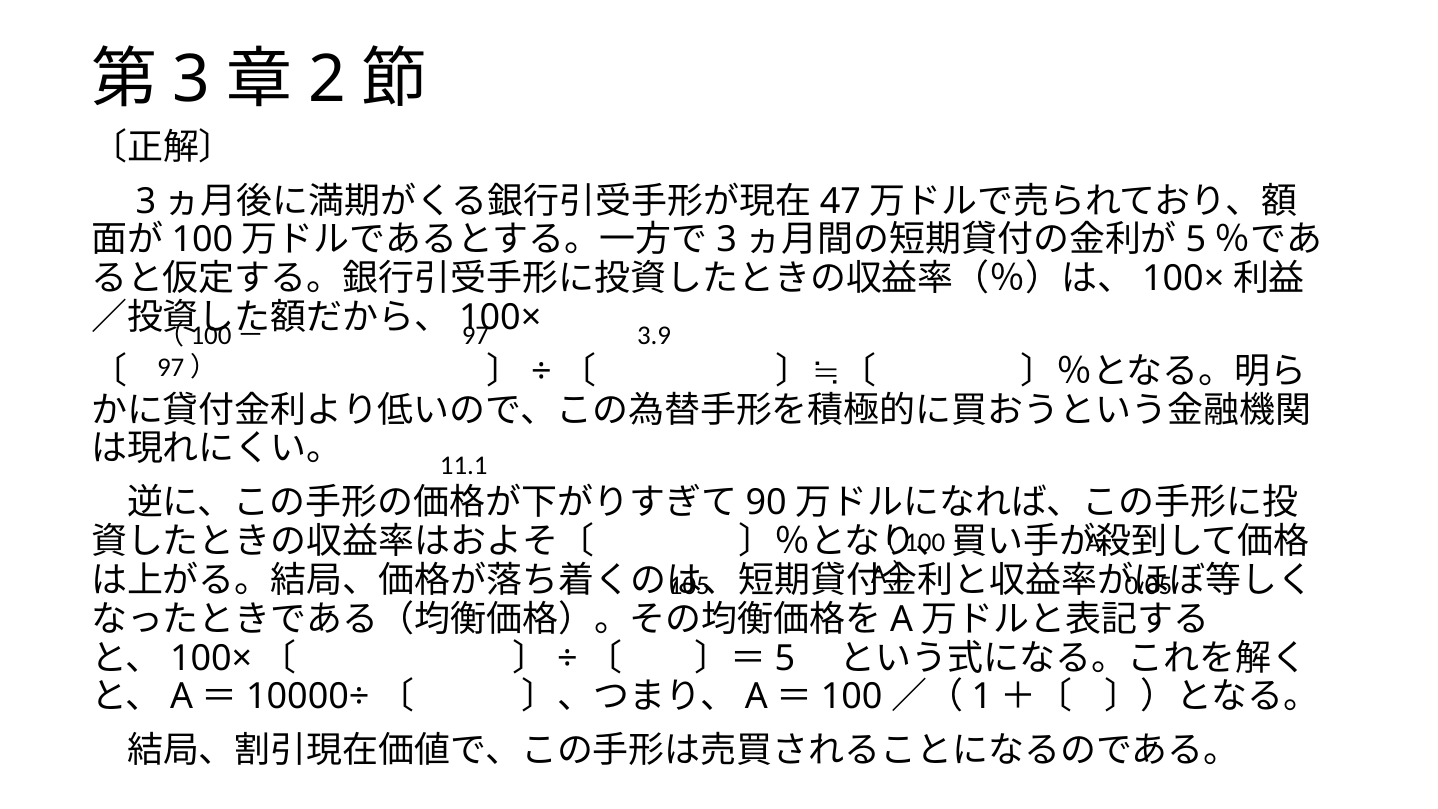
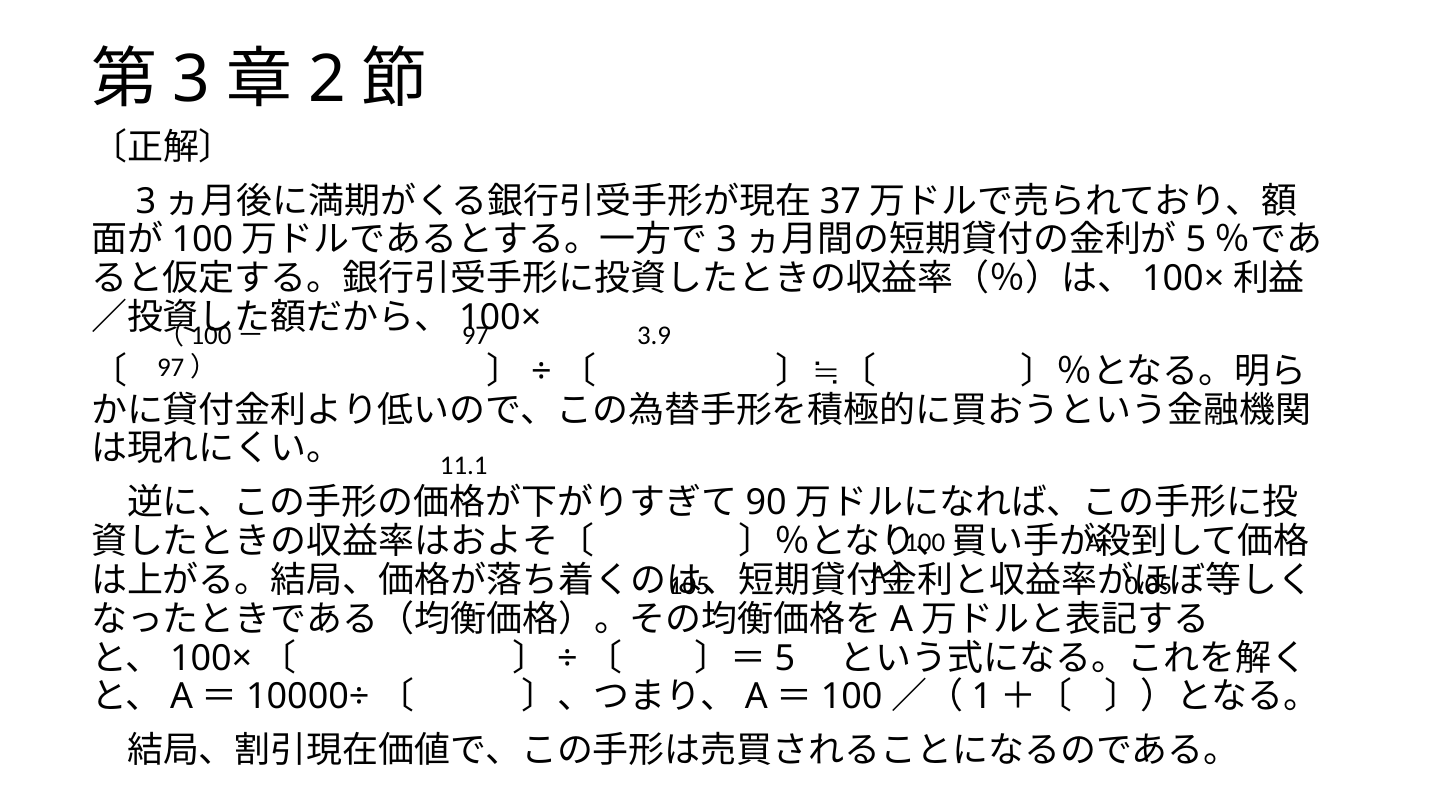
47: 47 -> 37
